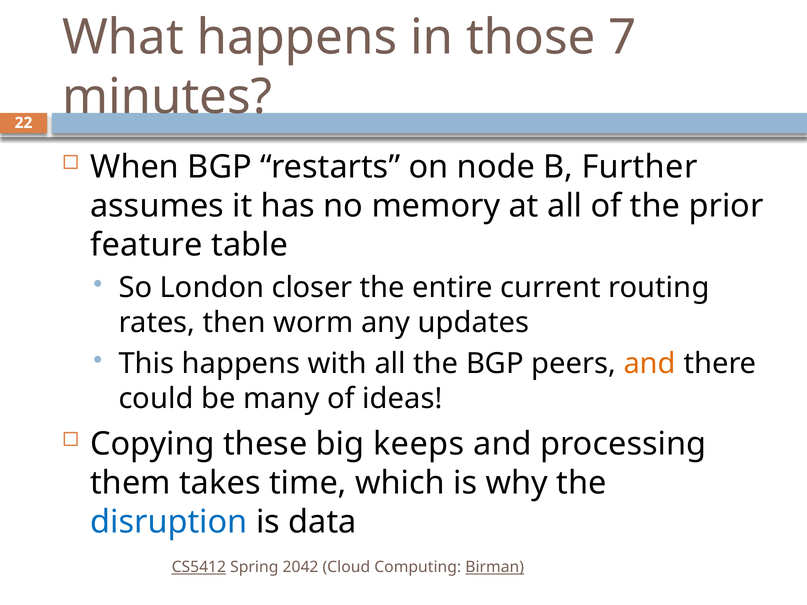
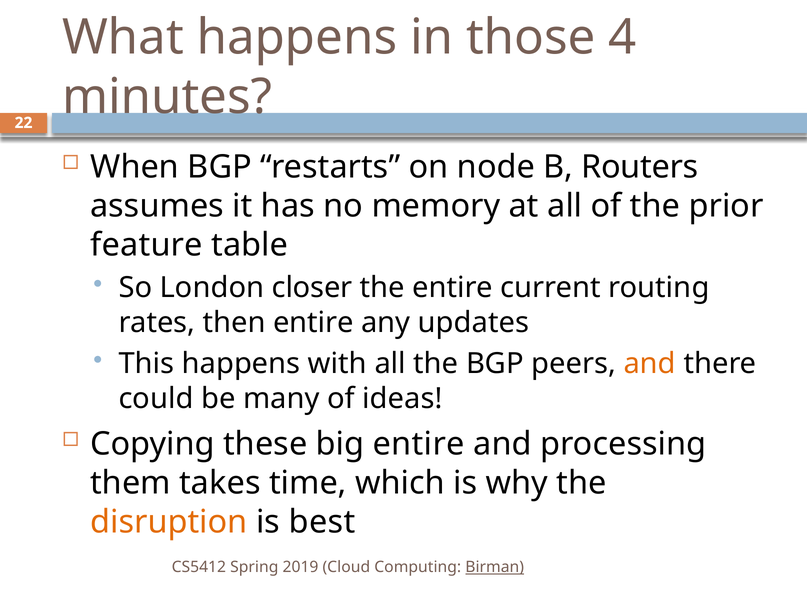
7: 7 -> 4
Further: Further -> Routers
then worm: worm -> entire
big keeps: keeps -> entire
disruption colour: blue -> orange
data: data -> best
CS5412 underline: present -> none
2042: 2042 -> 2019
